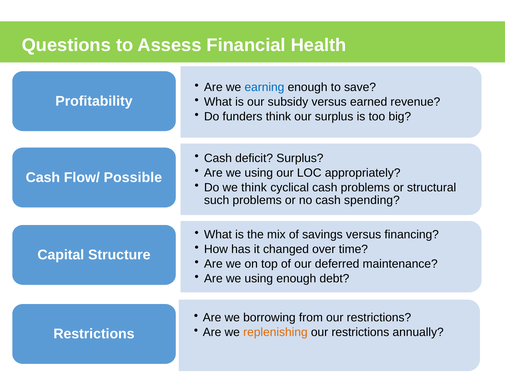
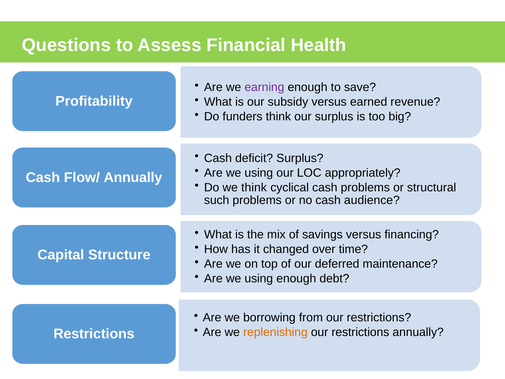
earning colour: blue -> purple
Flow/ Possible: Possible -> Annually
spending: spending -> audience
